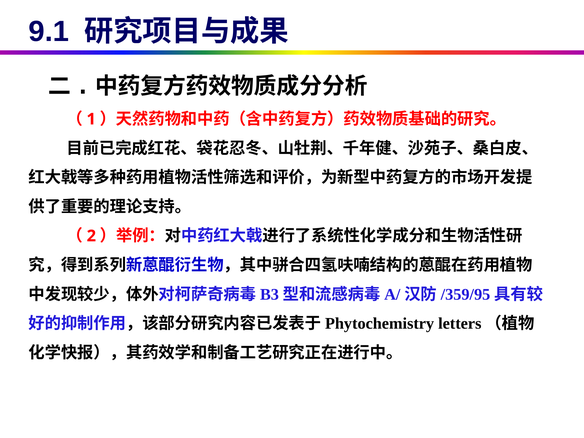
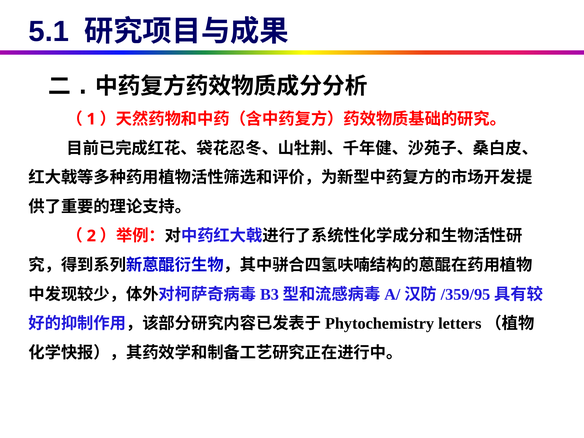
9.1: 9.1 -> 5.1
